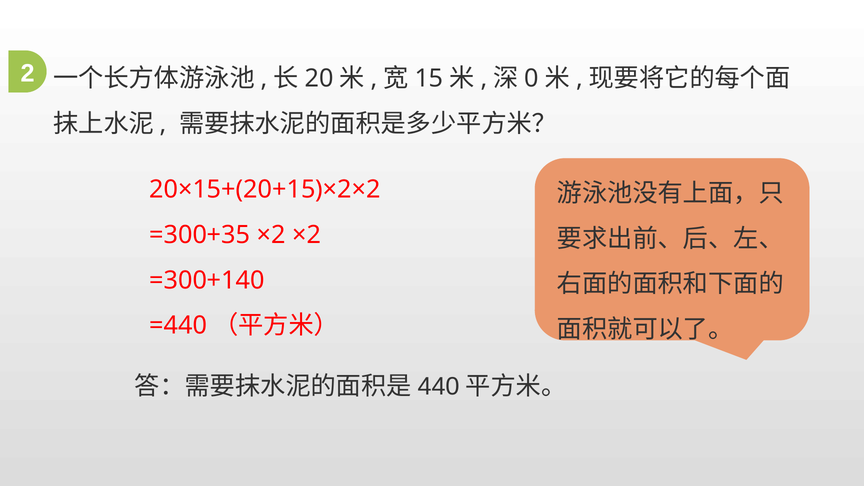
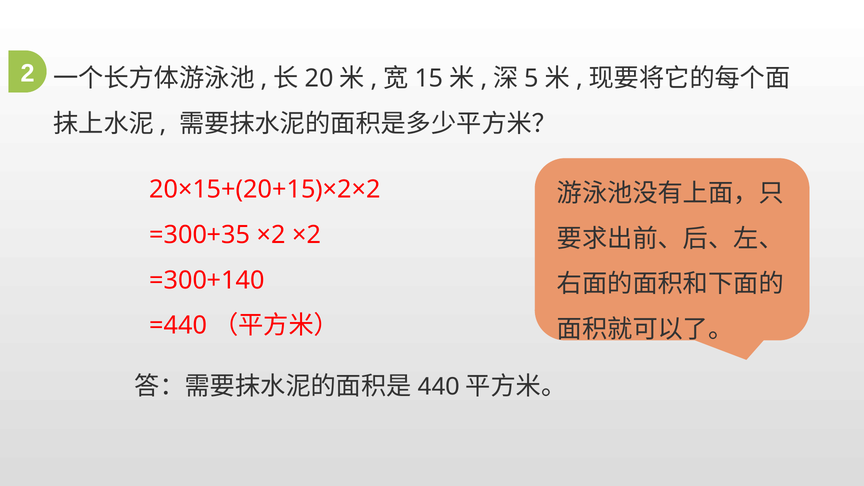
0: 0 -> 5
